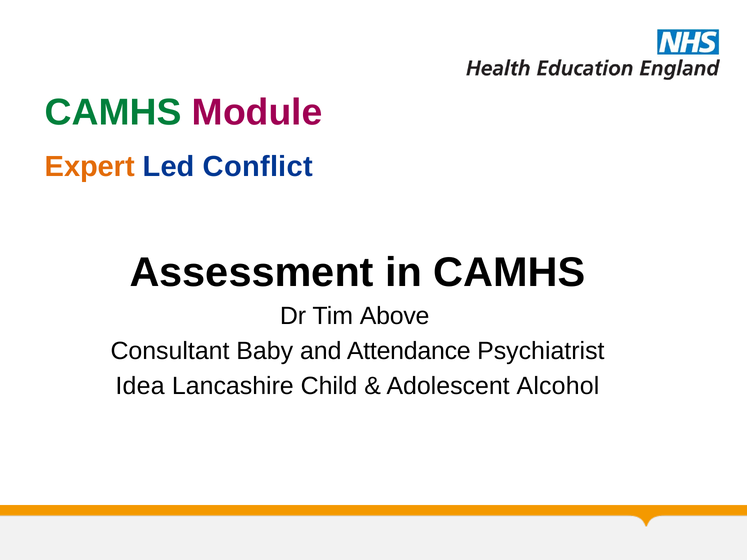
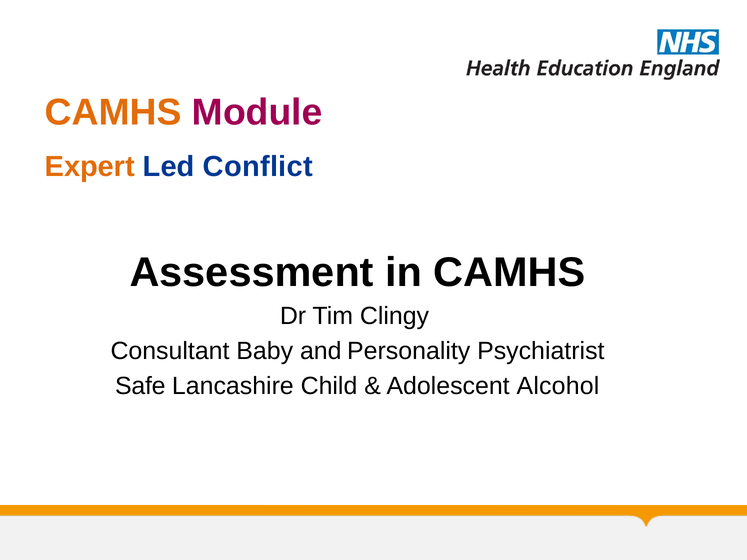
CAMHS at (113, 112) colour: green -> orange
Above: Above -> Clingy
Attendance: Attendance -> Personality
Idea: Idea -> Safe
